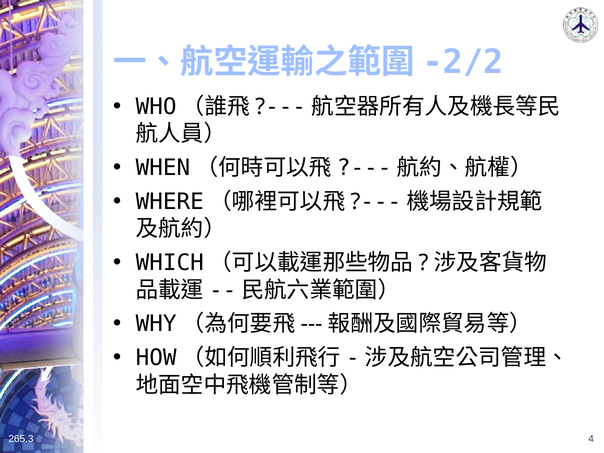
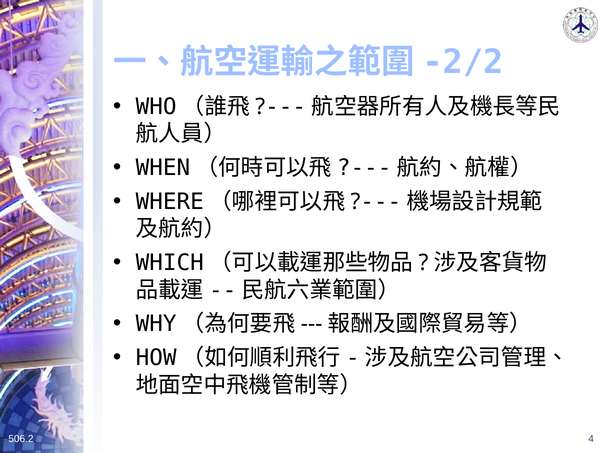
265.3: 265.3 -> 506.2
